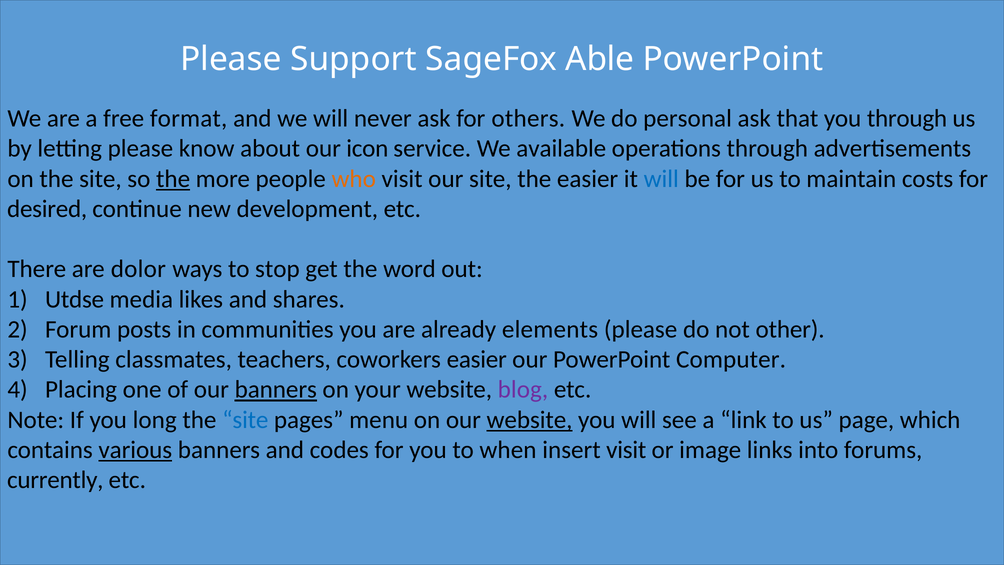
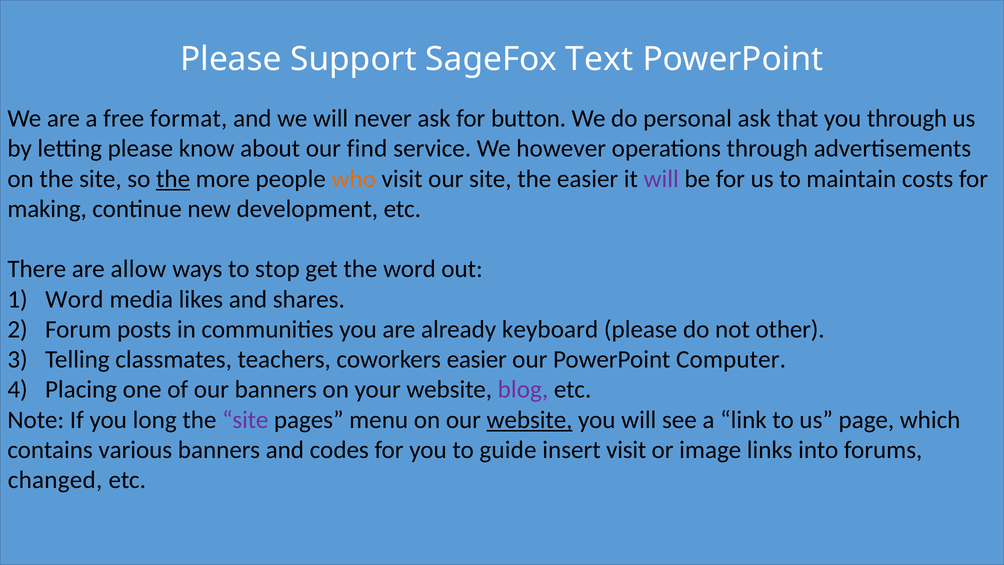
Able: Able -> Text
others: others -> button
icon: icon -> find
available: available -> however
will at (661, 179) colour: blue -> purple
desired: desired -> making
dolor: dolor -> allow
Utdse at (75, 299): Utdse -> Word
elements: elements -> keyboard
banners at (276, 390) underline: present -> none
site at (245, 420) colour: blue -> purple
various underline: present -> none
when: when -> guide
currently: currently -> changed
